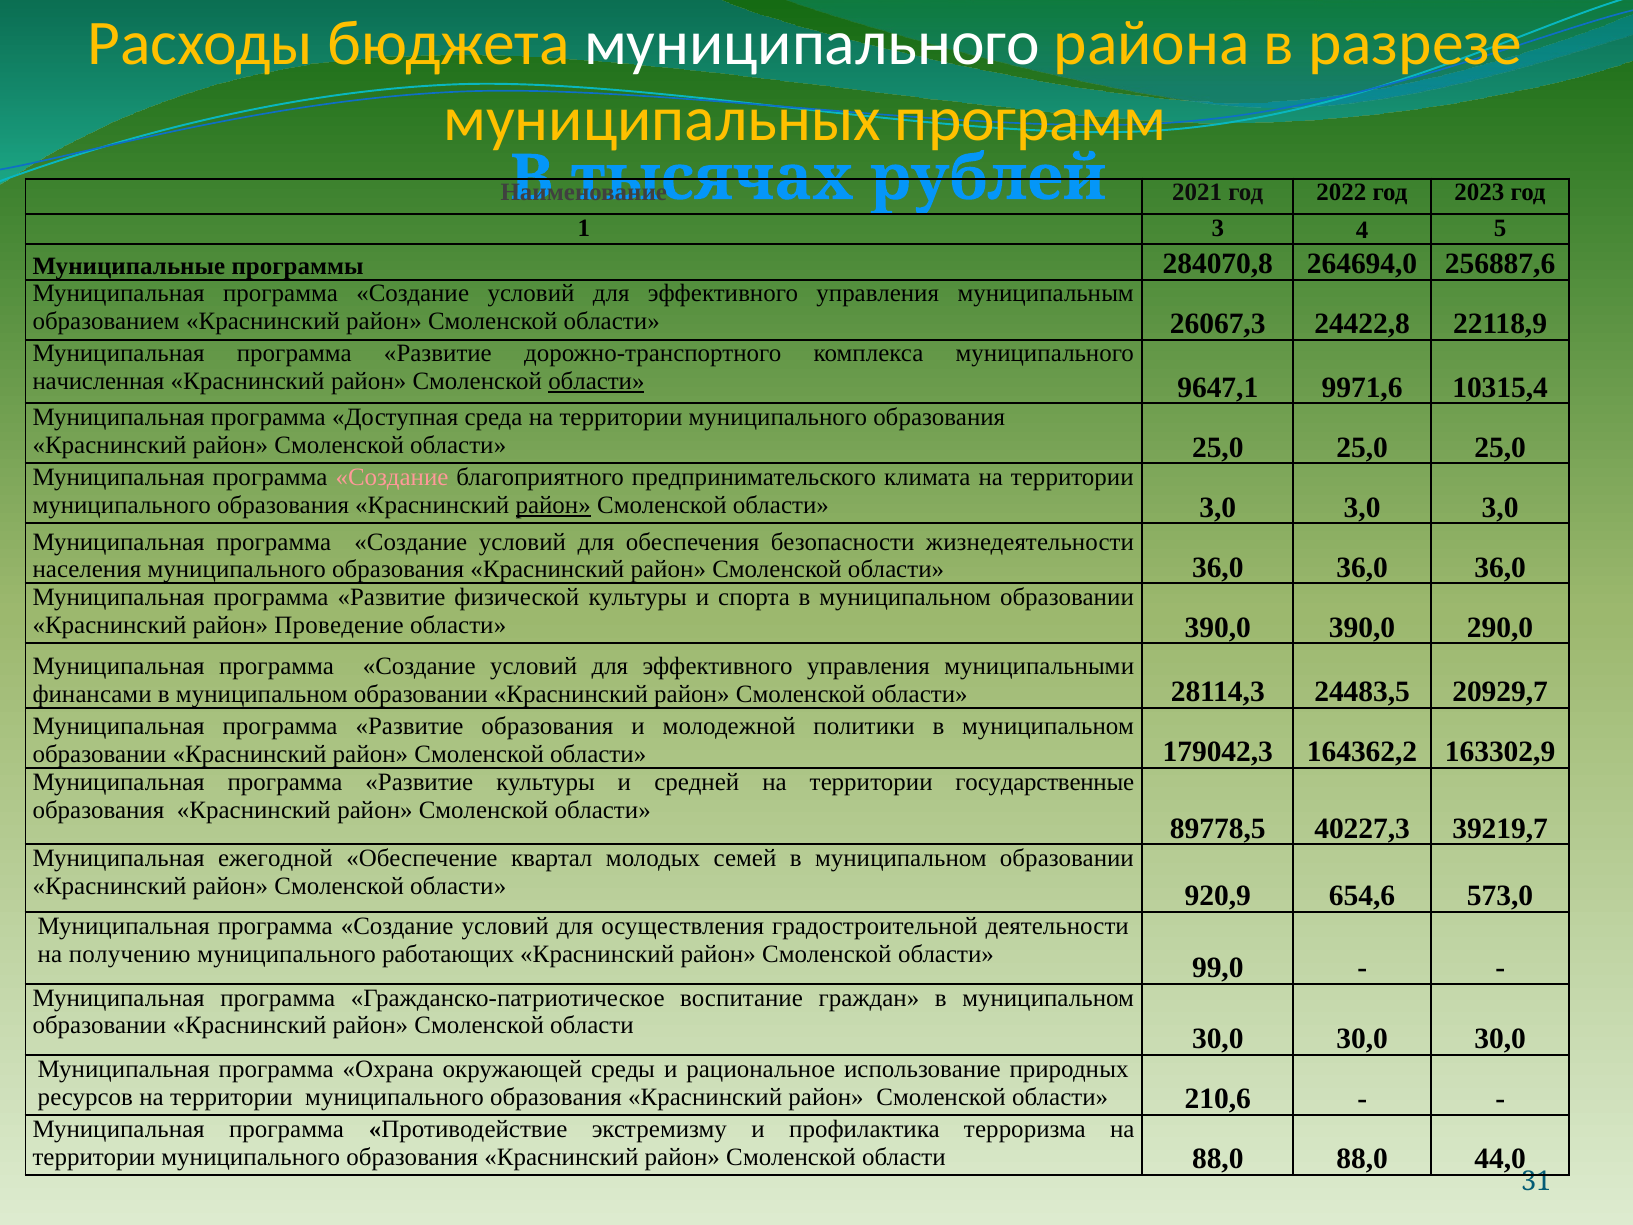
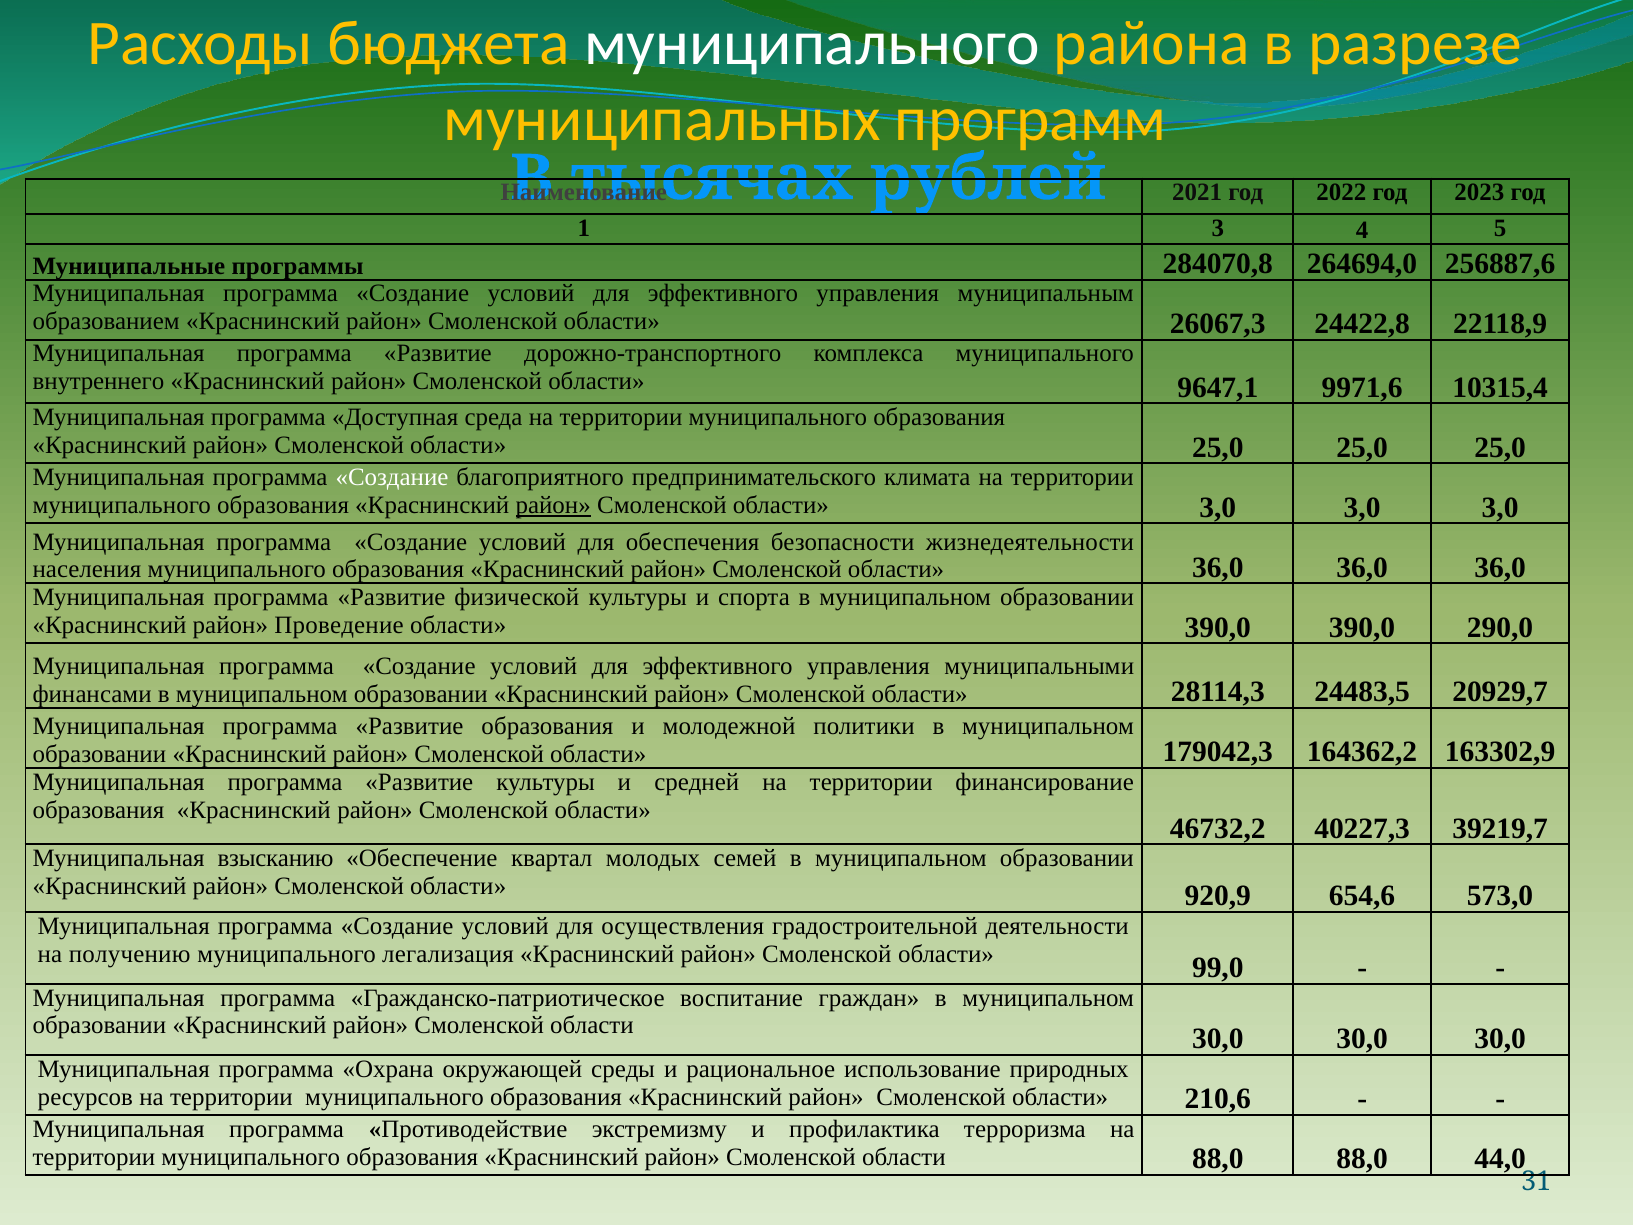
начисленная: начисленная -> внутреннего
области at (596, 381) underline: present -> none
Создание at (392, 477) colour: pink -> white
государственные: государственные -> финансирование
89778,5: 89778,5 -> 46732,2
ежегодной: ежегодной -> взысканию
работающих: работающих -> легализация
